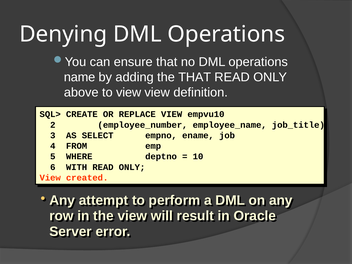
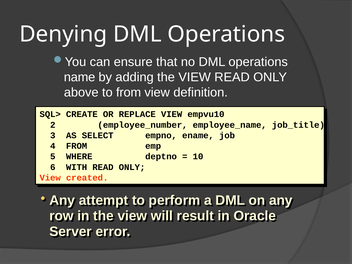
adding the THAT: THAT -> VIEW
to view: view -> from
